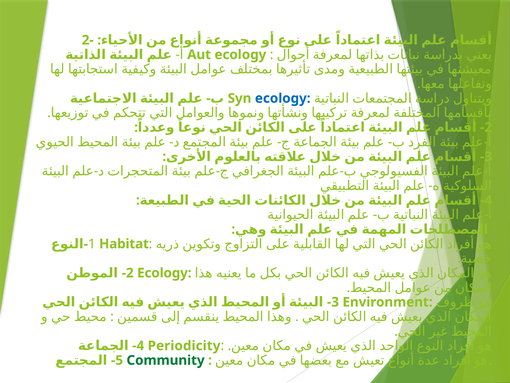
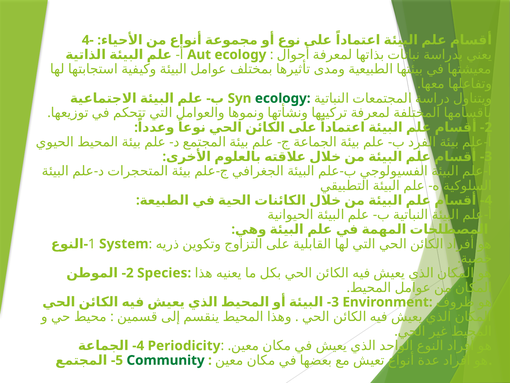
2-: 2- -> 4-
ecology at (283, 98) colour: blue -> green
Habitat: Habitat -> System
Ecology at (164, 273): Ecology -> Species
